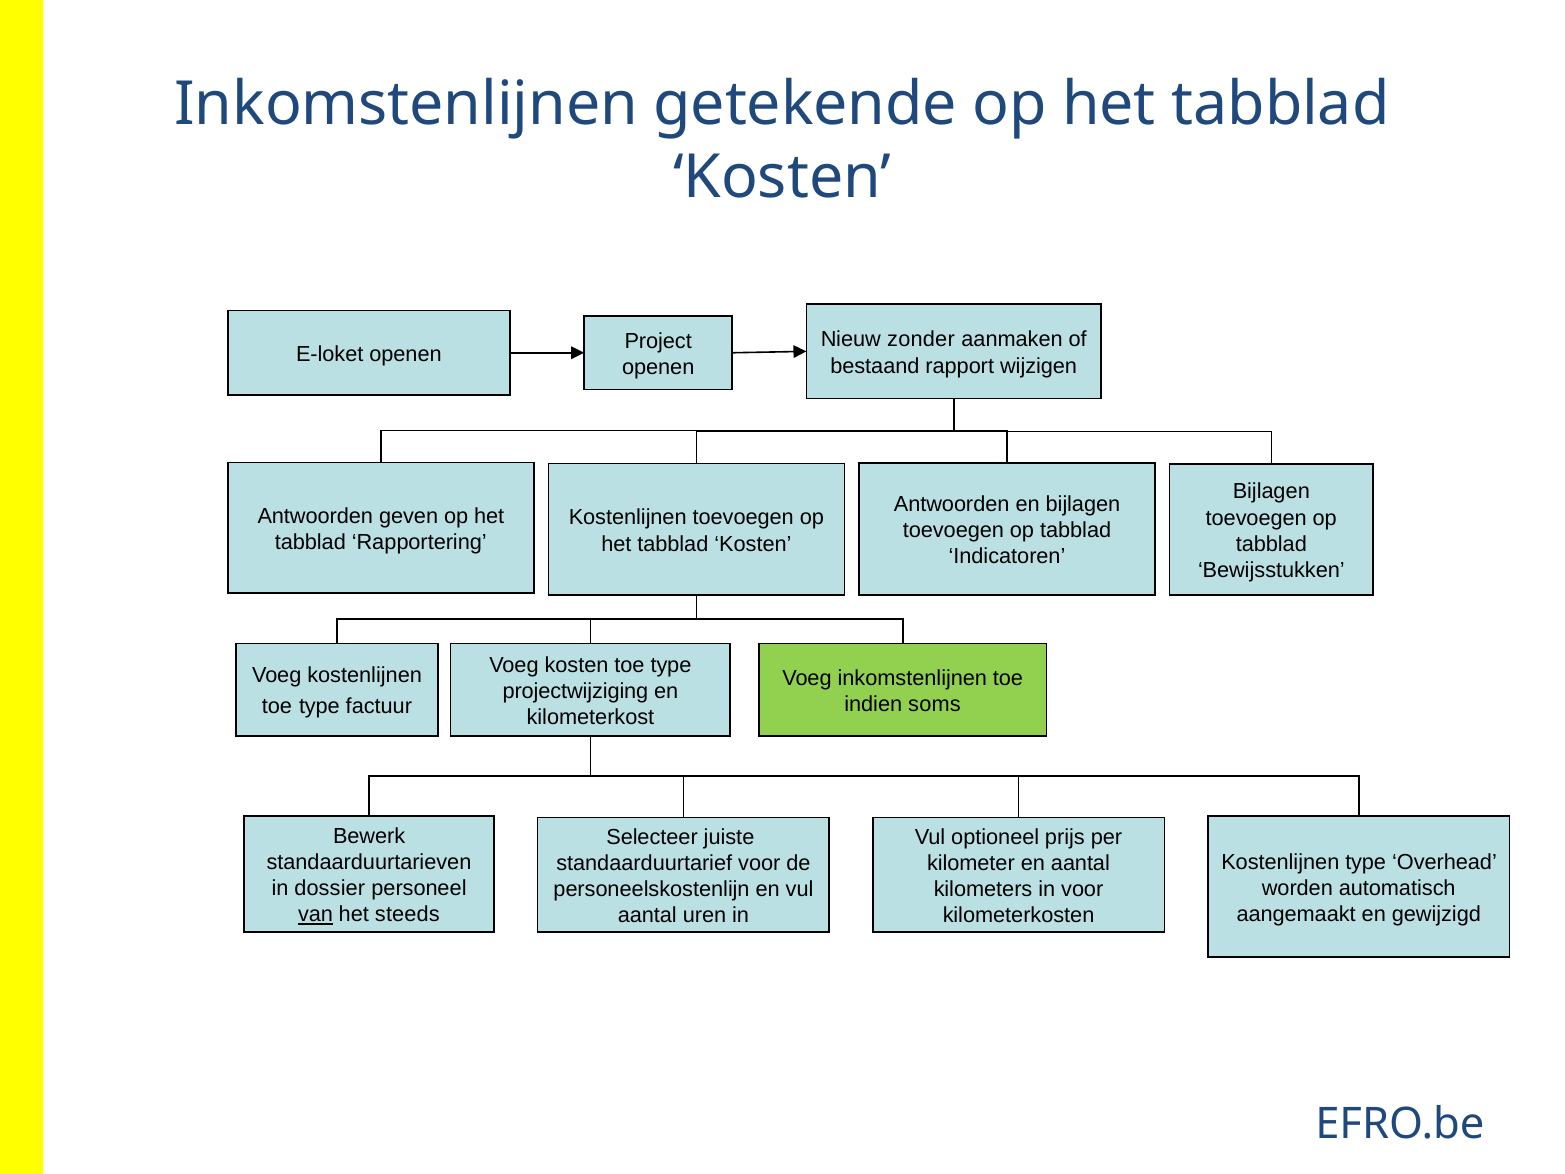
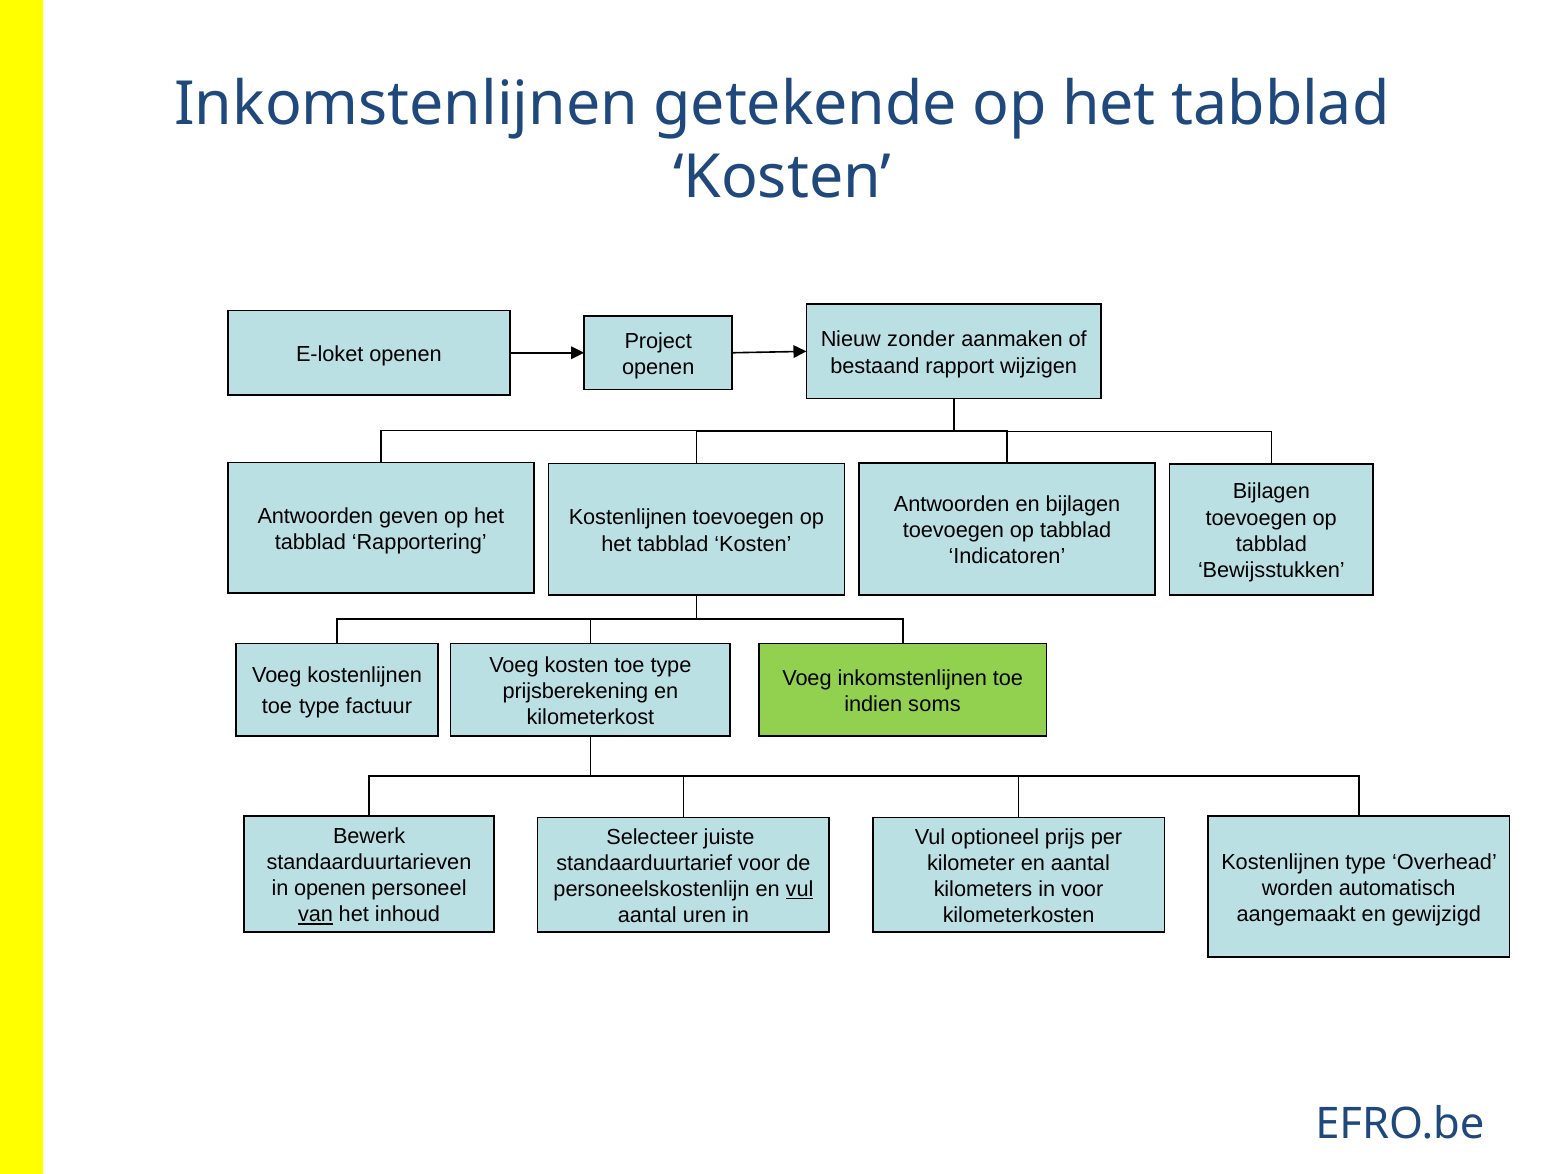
projectwijziging: projectwijziging -> prijsberekening
in dossier: dossier -> openen
vul at (800, 889) underline: none -> present
steeds: steeds -> inhoud
